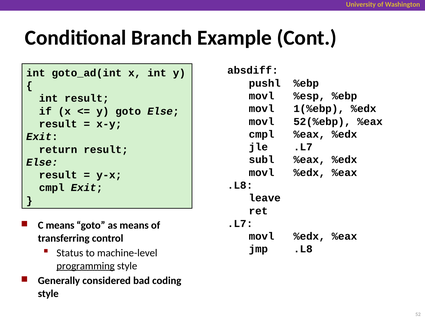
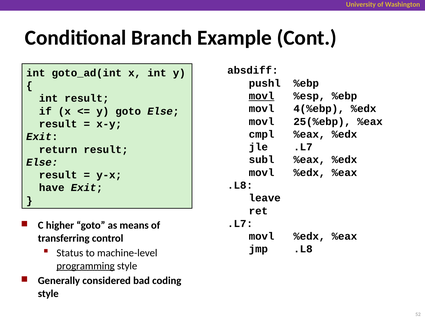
movl at (262, 96) underline: none -> present
1(%ebp: 1(%ebp -> 4(%ebp
52(%ebp: 52(%ebp -> 25(%ebp
cmpl at (52, 188): cmpl -> have
C means: means -> higher
